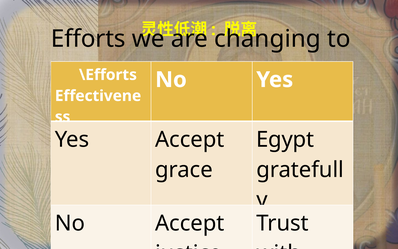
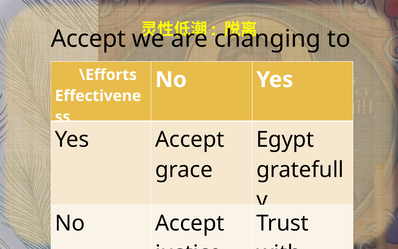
Efforts at (88, 39): Efforts -> Accept
